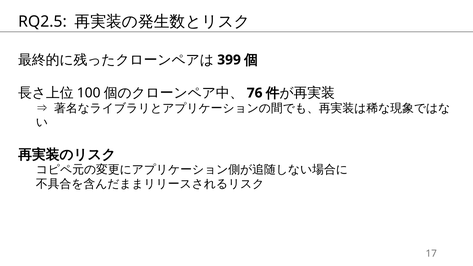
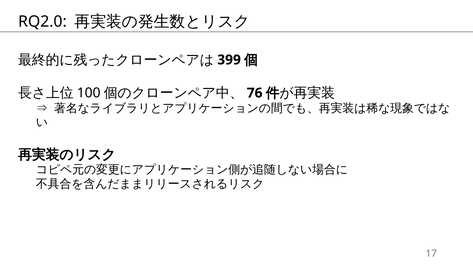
RQ2.5: RQ2.5 -> RQ2.0
